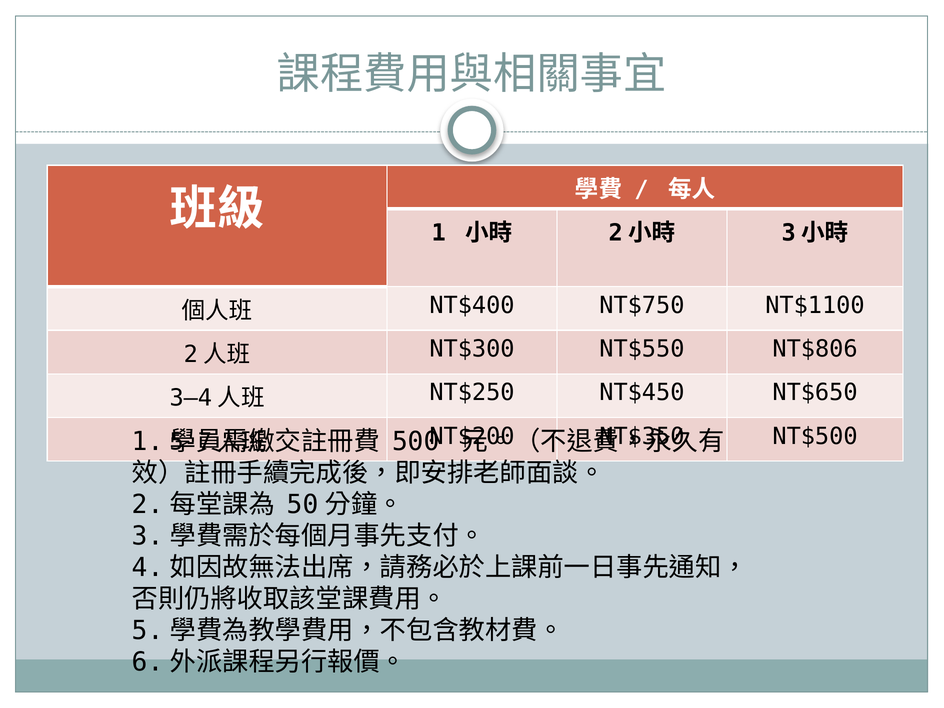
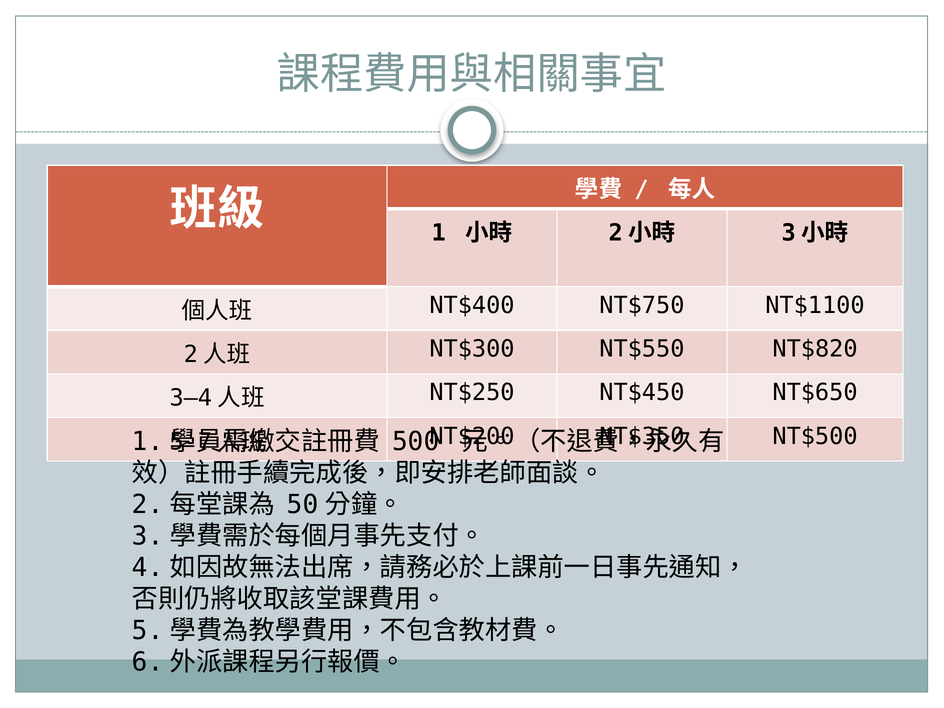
NT$806: NT$806 -> NT$820
